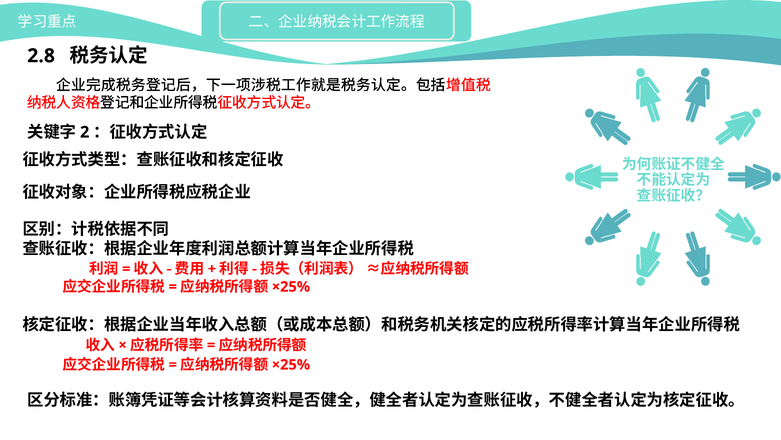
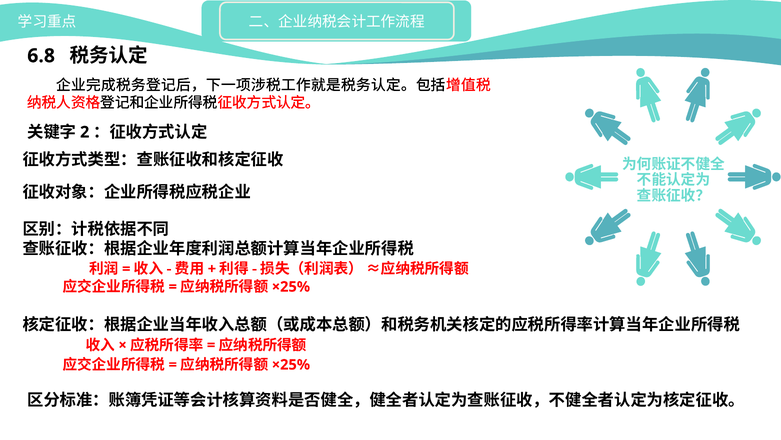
2.8: 2.8 -> 6.8
